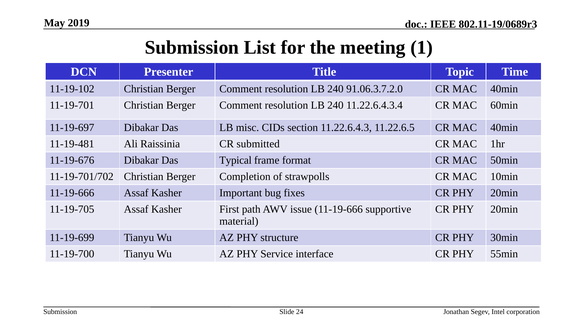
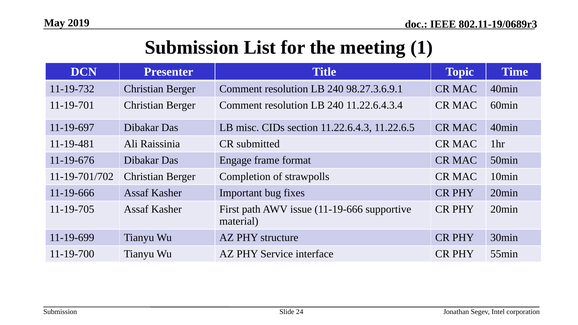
11-19-102: 11-19-102 -> 11-19-732
91.06.3.7.2.0: 91.06.3.7.2.0 -> 98.27.3.6.9.1
Typical: Typical -> Engage
